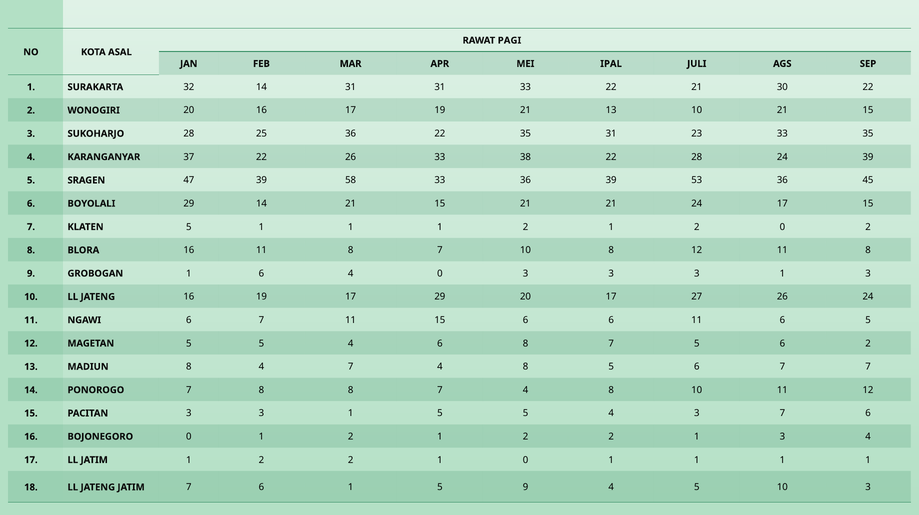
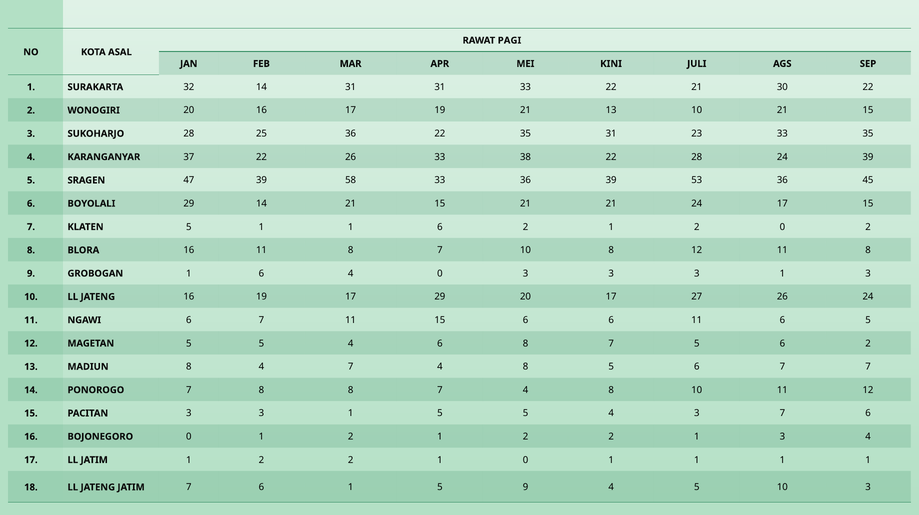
IPAL: IPAL -> KINI
5 1 1 1: 1 -> 6
